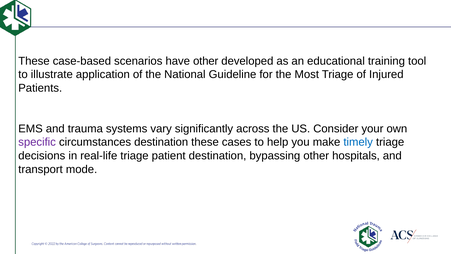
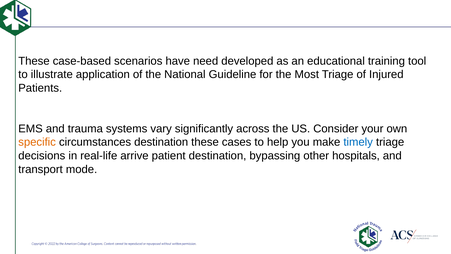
have other: other -> need
specific colour: purple -> orange
real-life triage: triage -> arrive
